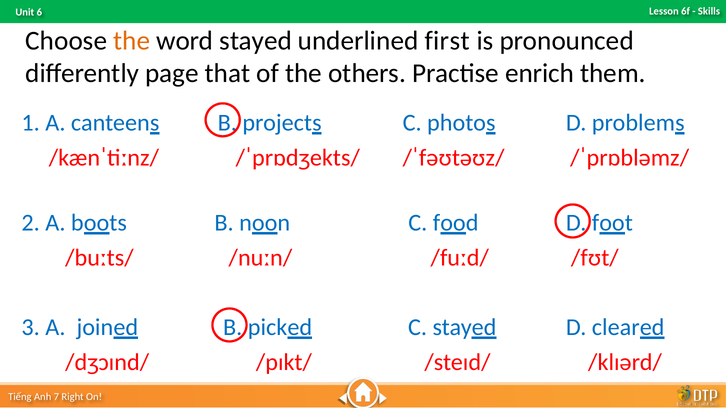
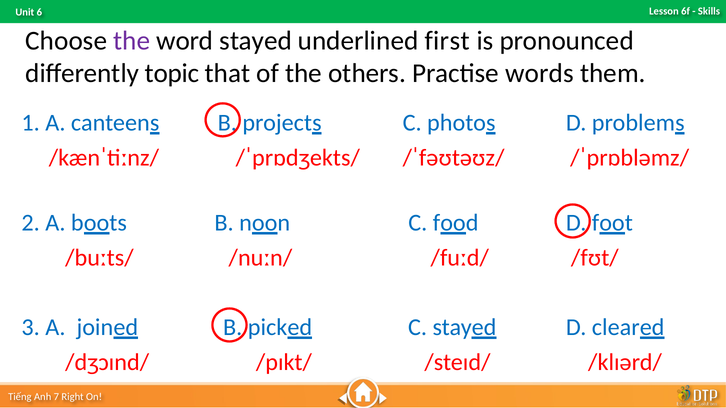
the at (132, 41) colour: orange -> purple
page: page -> topic
enrich: enrich -> words
